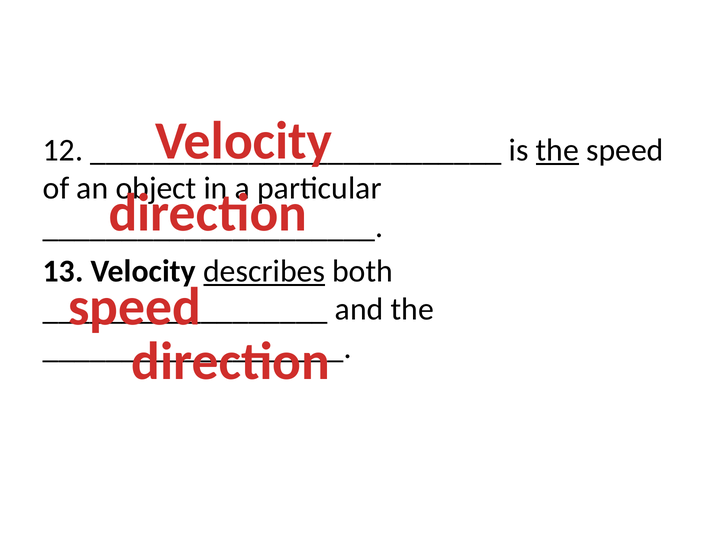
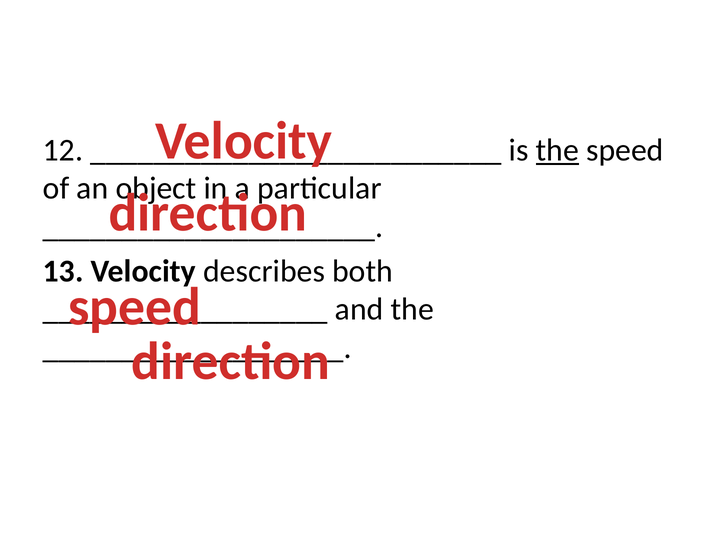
describes underline: present -> none
